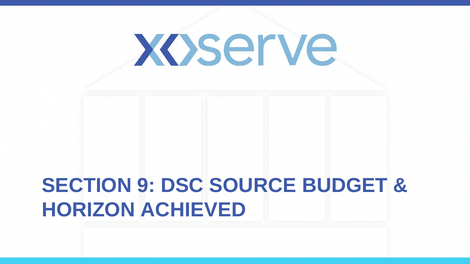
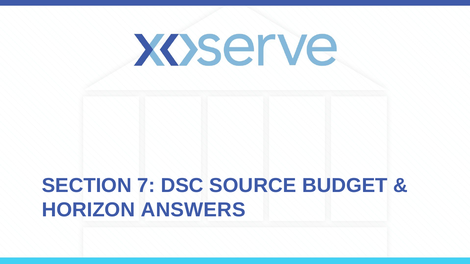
9: 9 -> 7
ACHIEVED: ACHIEVED -> ANSWERS
